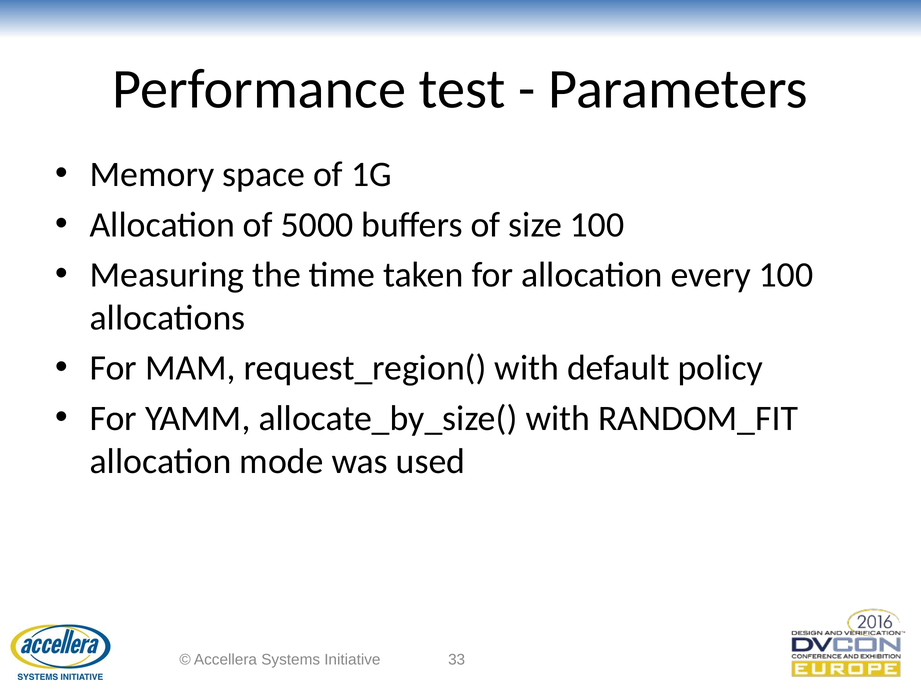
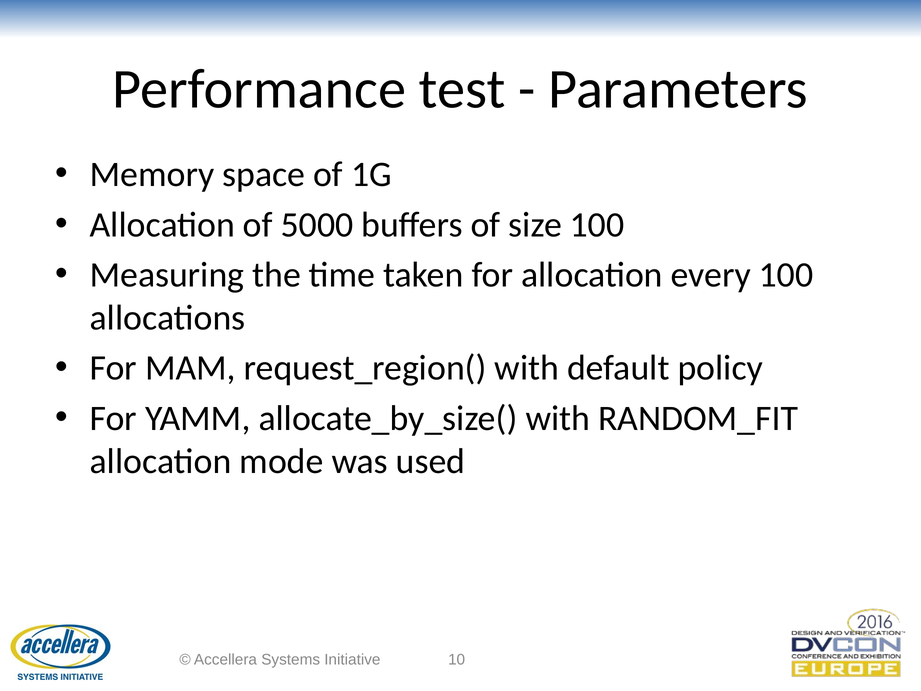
33: 33 -> 10
